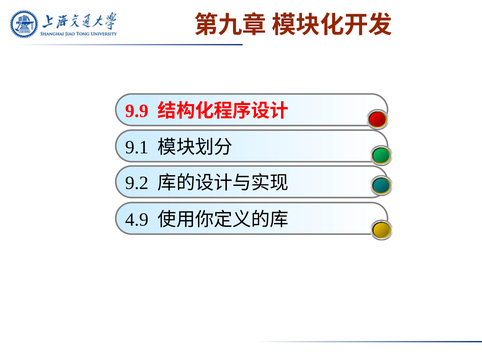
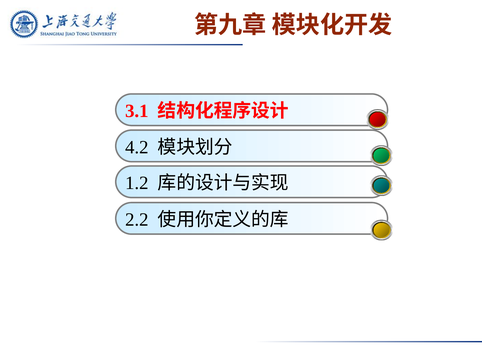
9.9: 9.9 -> 3.1
9.1: 9.1 -> 4.2
9.2: 9.2 -> 1.2
4.9: 4.9 -> 2.2
